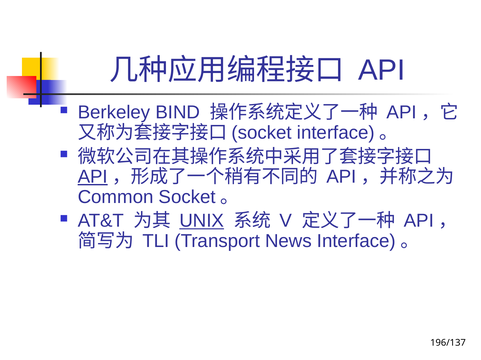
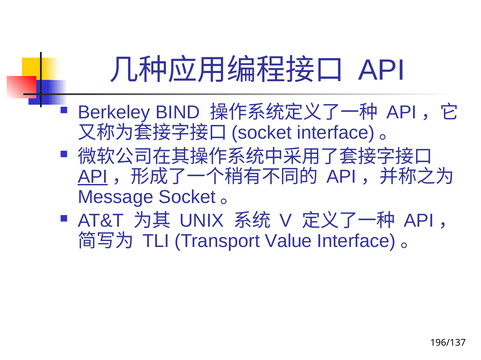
Common: Common -> Message
UNIX underline: present -> none
News: News -> Value
